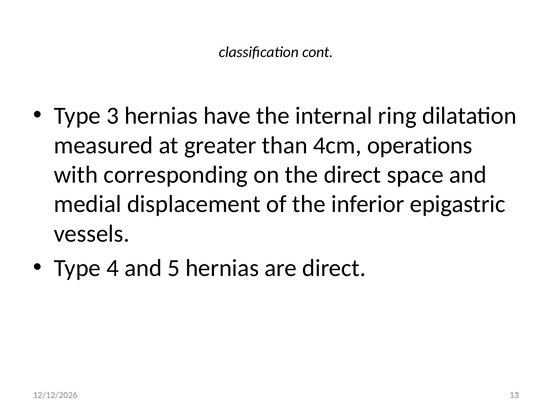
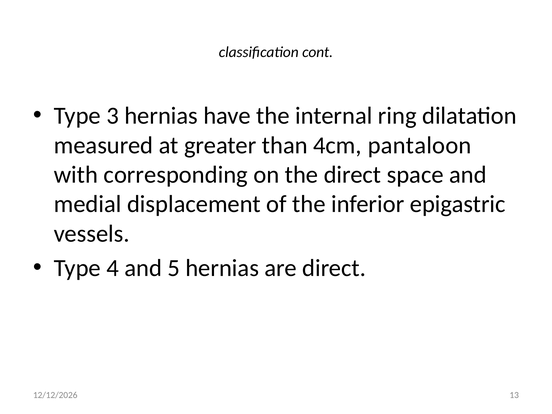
operations: operations -> pantaloon
